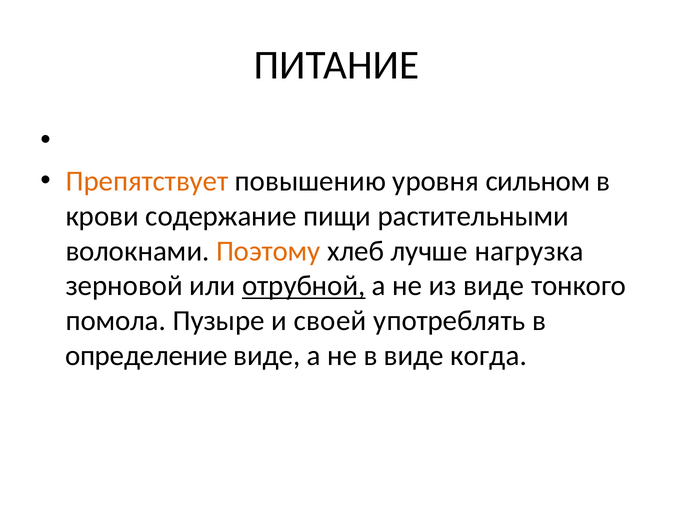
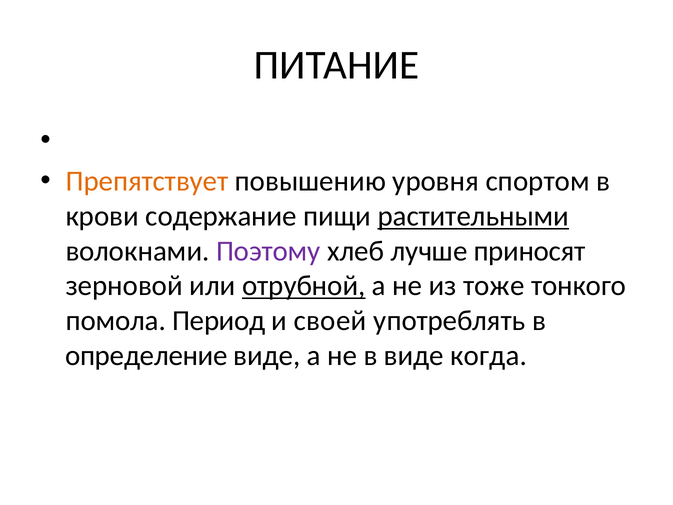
сильном: сильном -> спортом
растительными underline: none -> present
Поэтому colour: orange -> purple
нагрузка: нагрузка -> приносят
из виде: виде -> тоже
Пузыре: Пузыре -> Период
